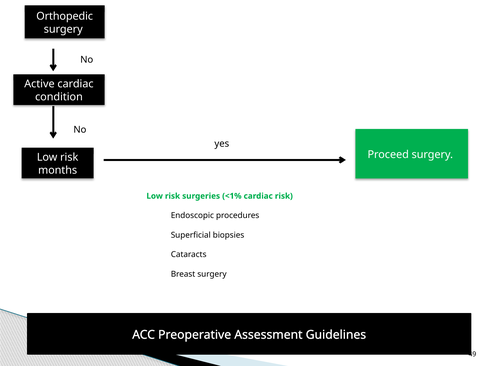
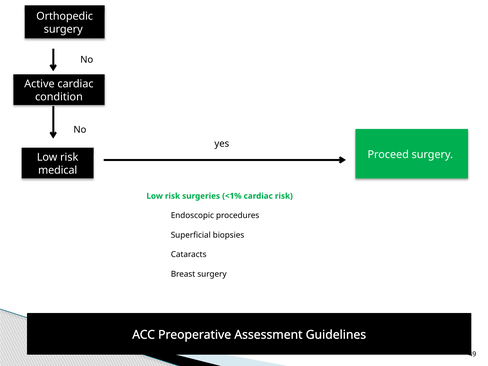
months: months -> medical
